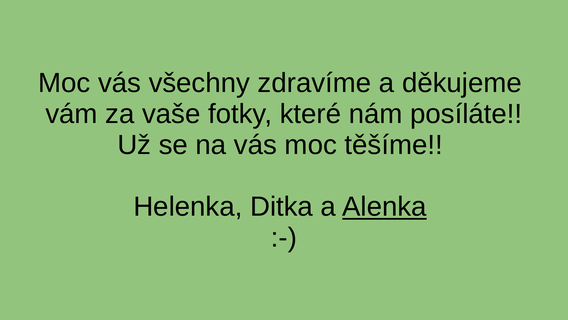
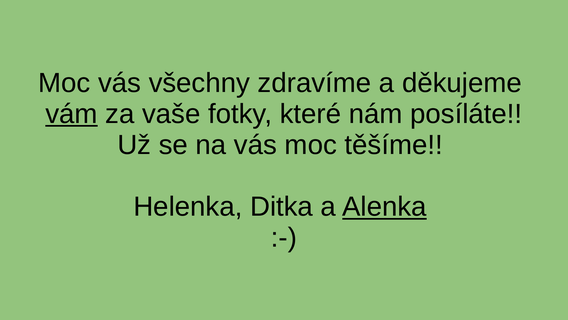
vám underline: none -> present
